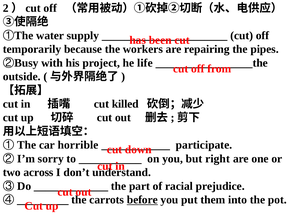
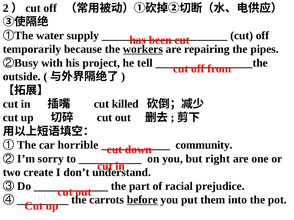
workers underline: none -> present
life: life -> tell
participate: participate -> community
across: across -> create
